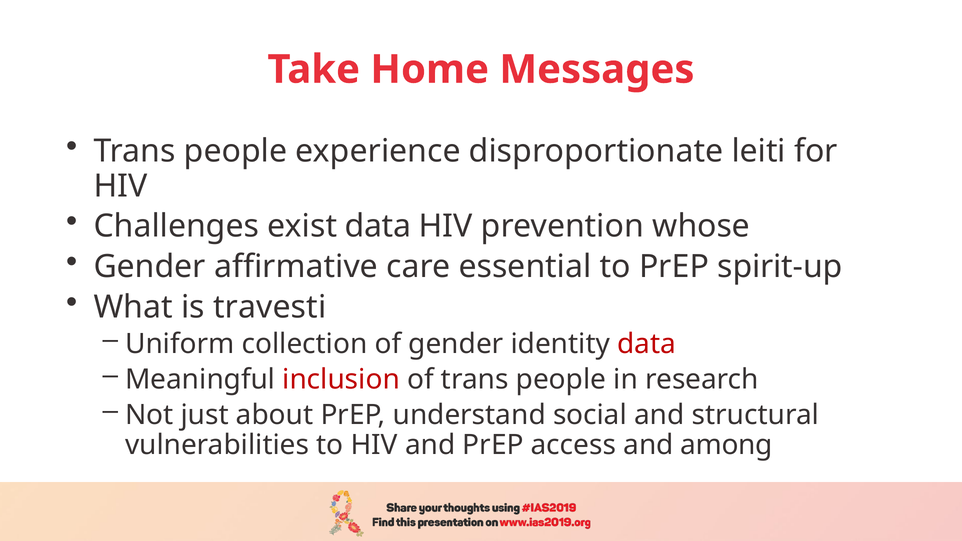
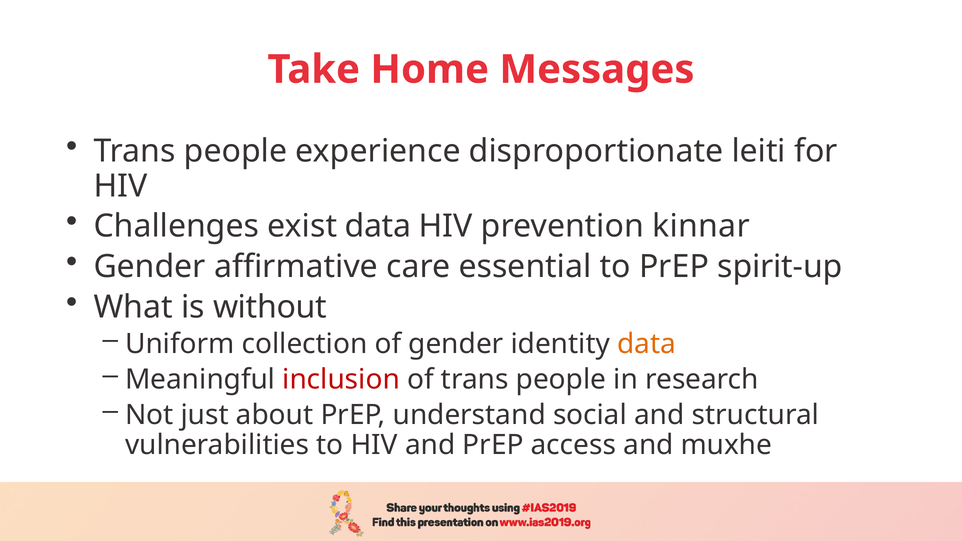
whose: whose -> kinnar
travesti: travesti -> without
data at (647, 344) colour: red -> orange
among: among -> muxhe
